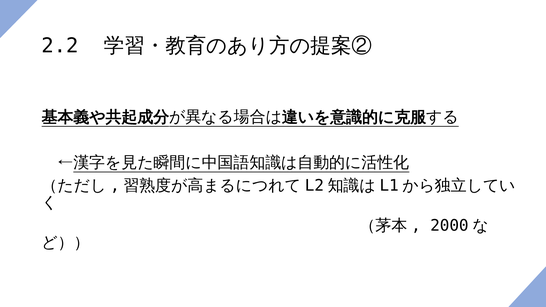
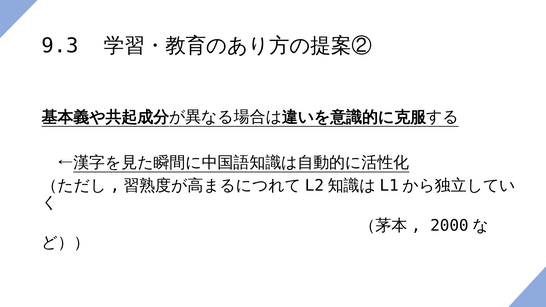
2.2: 2.2 -> 9.3
